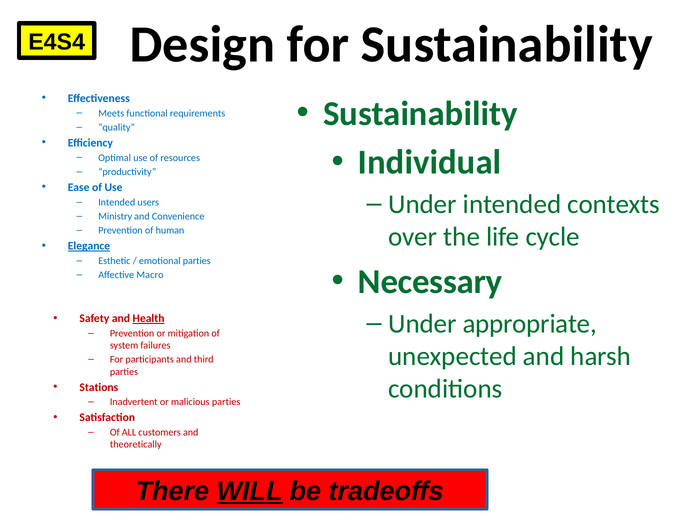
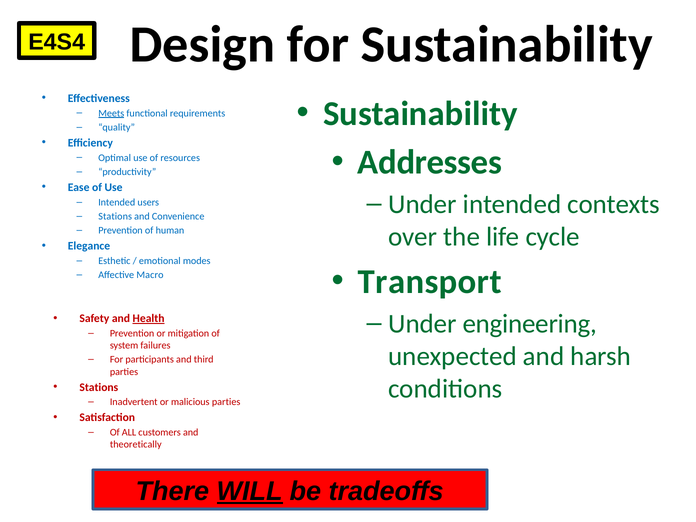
Meets underline: none -> present
Individual: Individual -> Addresses
Ministry at (115, 216): Ministry -> Stations
Elegance underline: present -> none
emotional parties: parties -> modes
Necessary: Necessary -> Transport
appropriate: appropriate -> engineering
